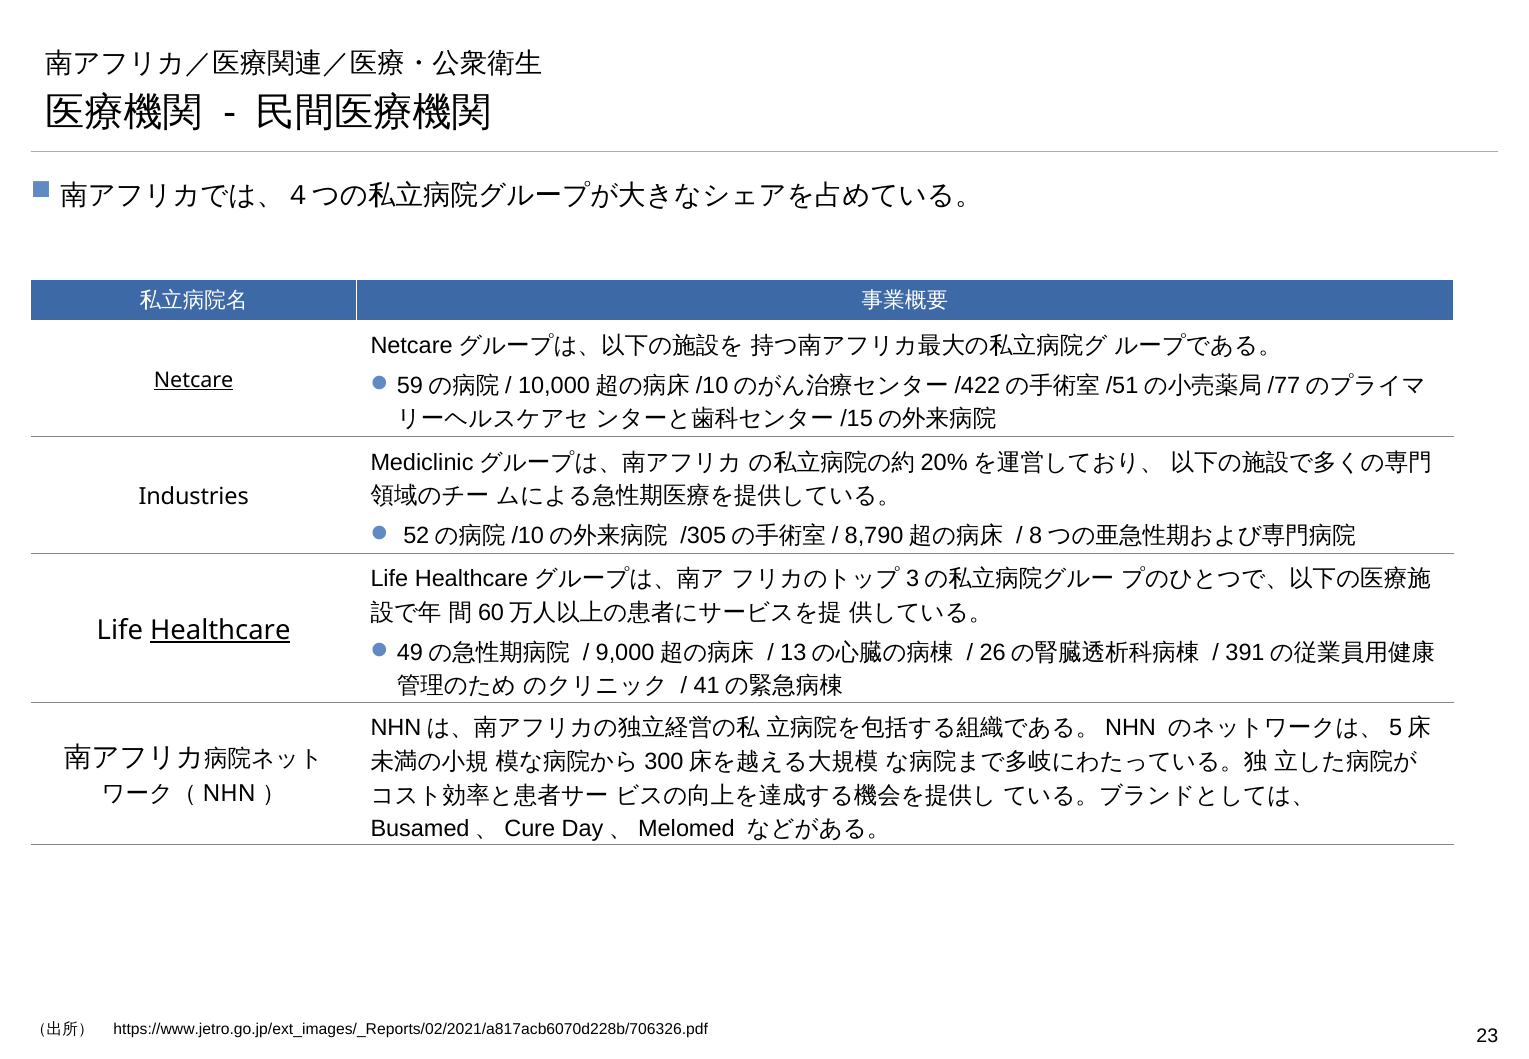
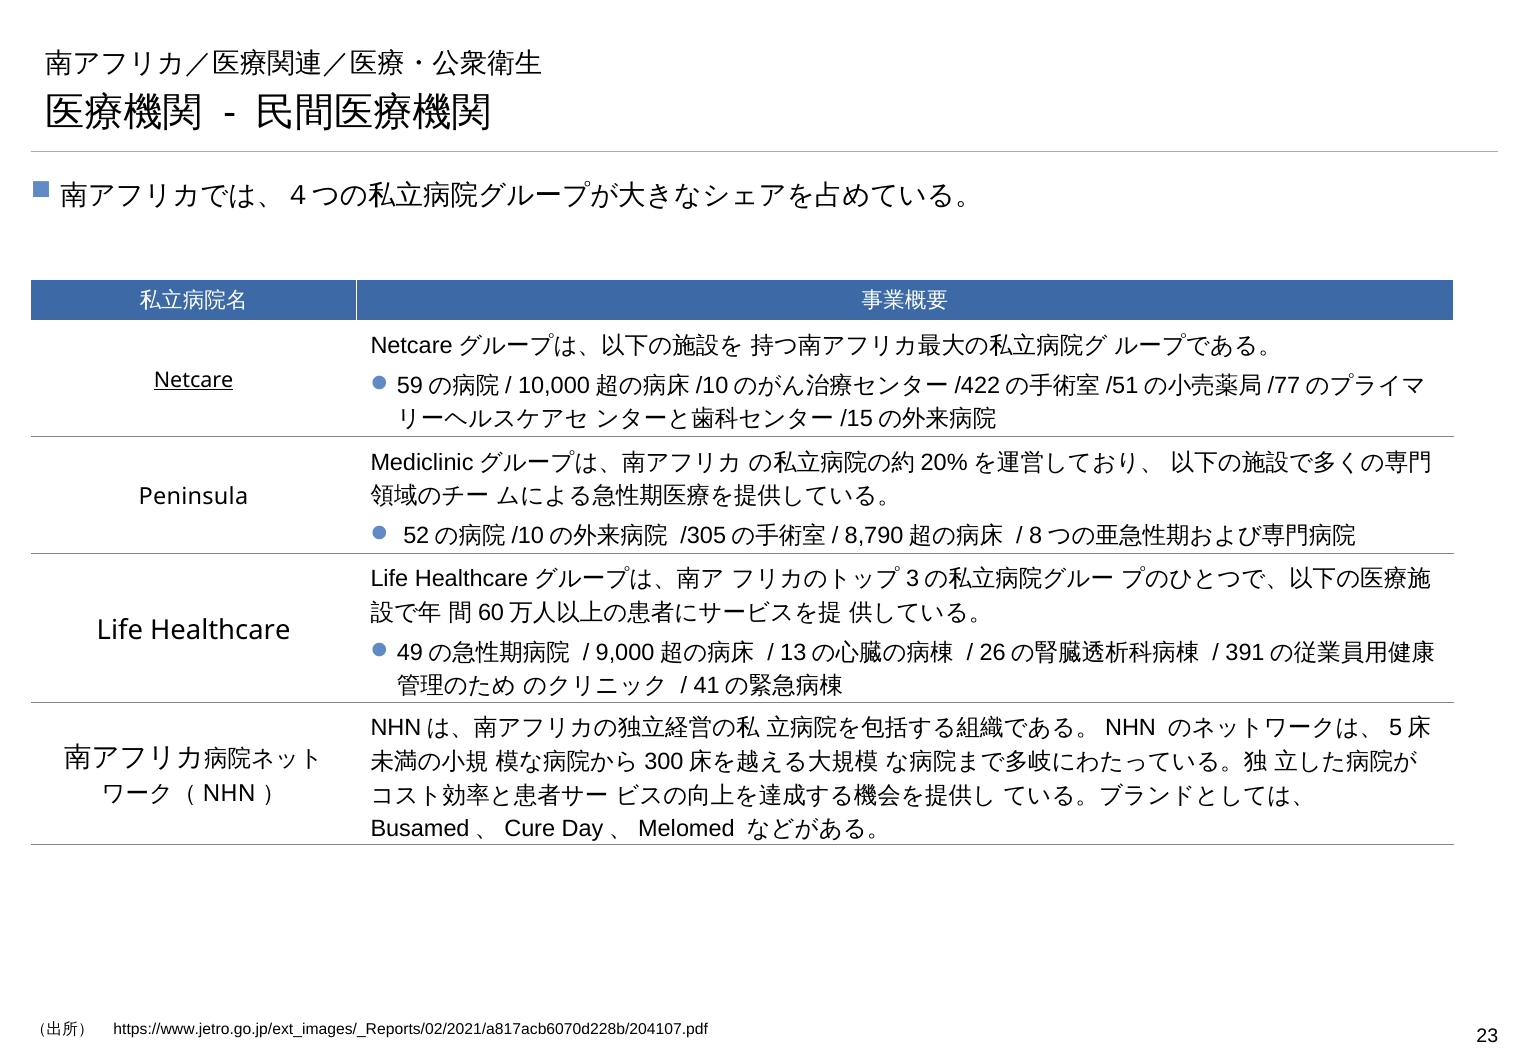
Industries: Industries -> Peninsula
Healthcare underline: present -> none
https://www.jetro.go.jp/ext_images/_Reports/02/2021/a817acb6070d228b/706326.pdf: https://www.jetro.go.jp/ext_images/_Reports/02/2021/a817acb6070d228b/706326.pdf -> https://www.jetro.go.jp/ext_images/_Reports/02/2021/a817acb6070d228b/204107.pdf
